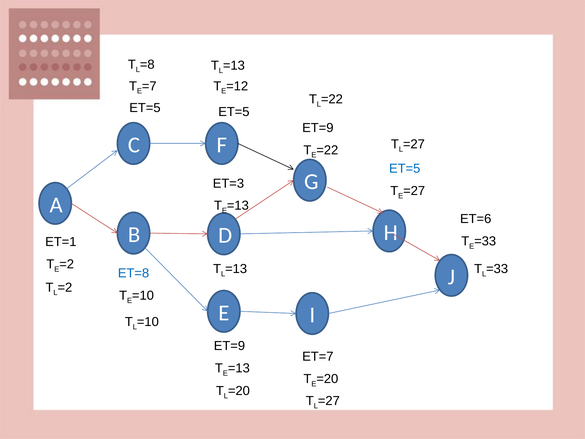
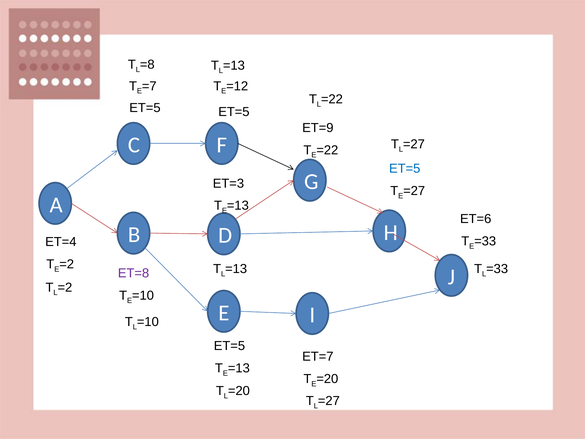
ET=1: ET=1 -> ET=4
ET=8 colour: blue -> purple
ET=9 at (229, 346): ET=9 -> ET=5
